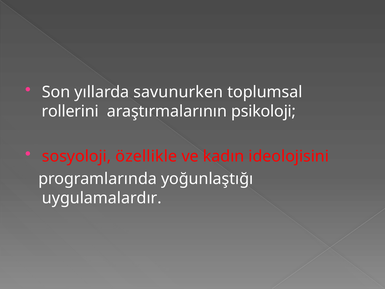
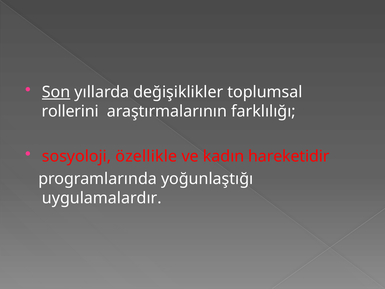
Son underline: none -> present
savunurken: savunurken -> değişiklikler
psikoloji: psikoloji -> farklılığı
ideolojisini: ideolojisini -> hareketidir
